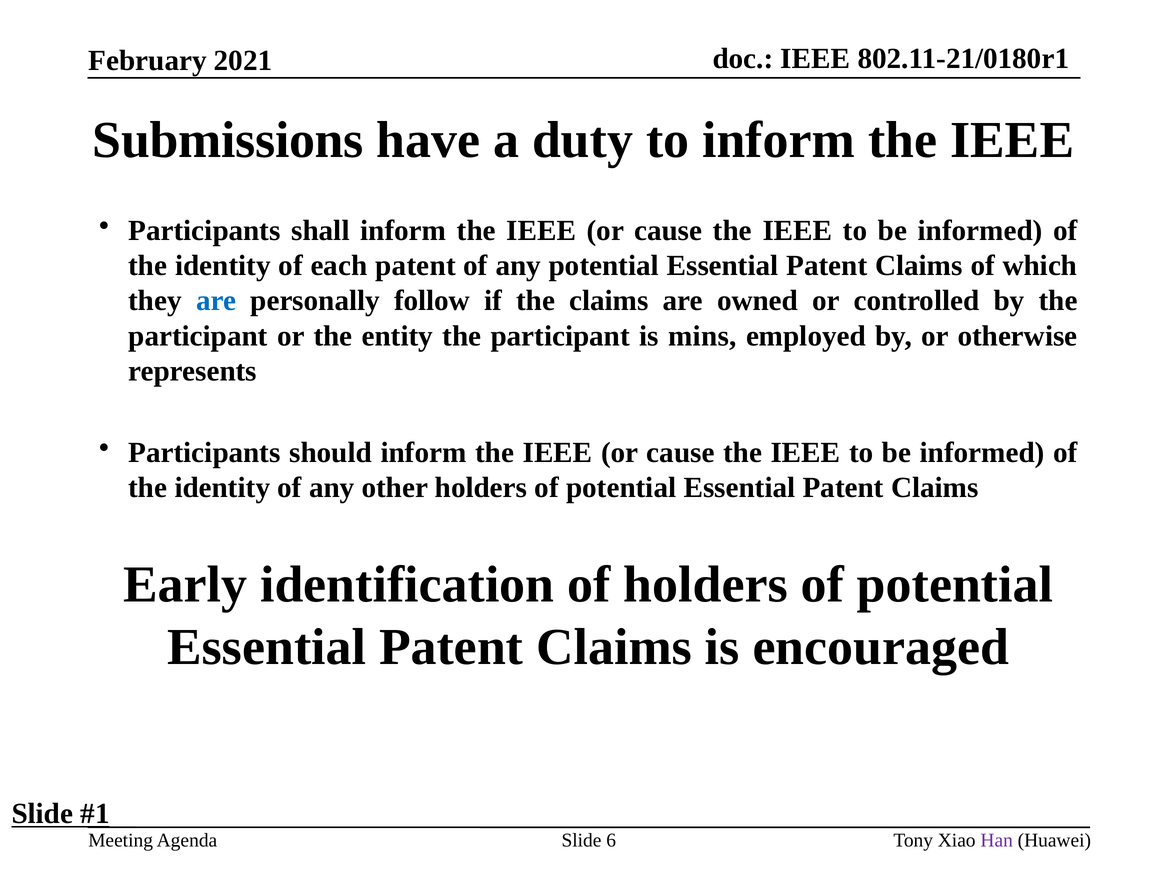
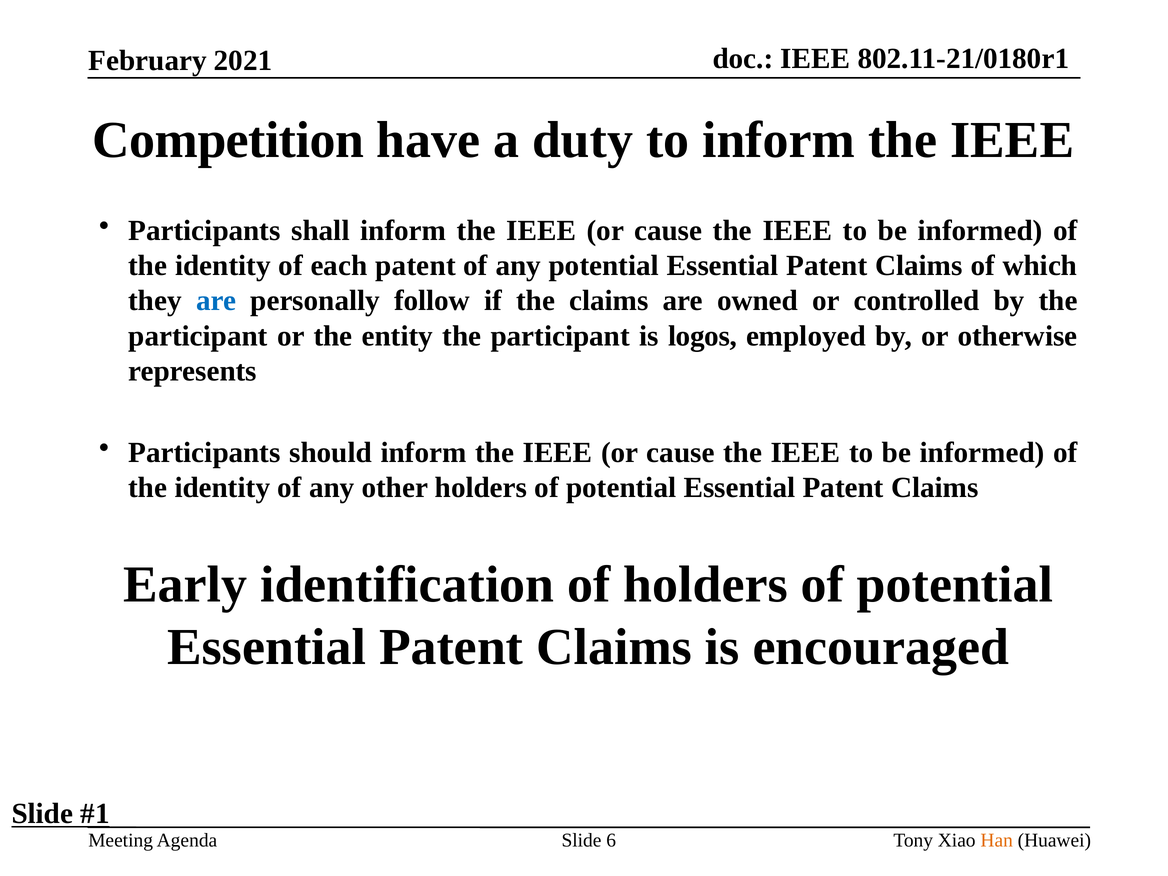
Submissions: Submissions -> Competition
mins: mins -> logos
Han colour: purple -> orange
